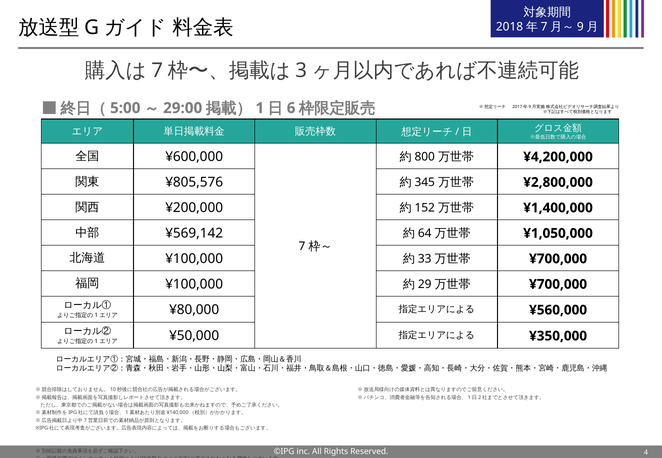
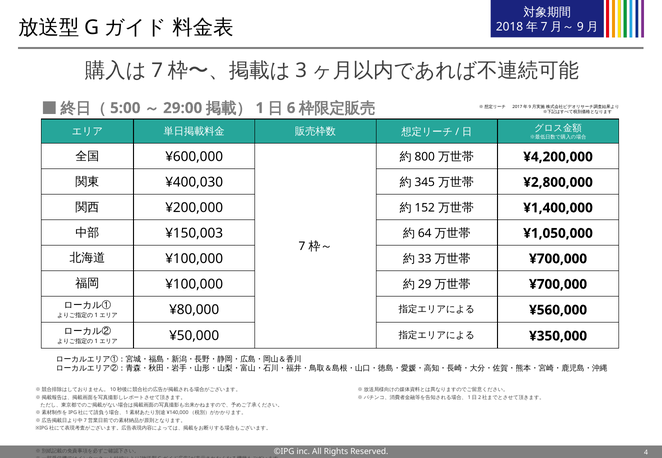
¥805,576: ¥805,576 -> ¥400,030
¥569,142: ¥569,142 -> ¥150,003
